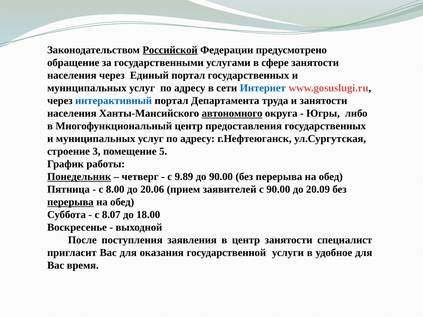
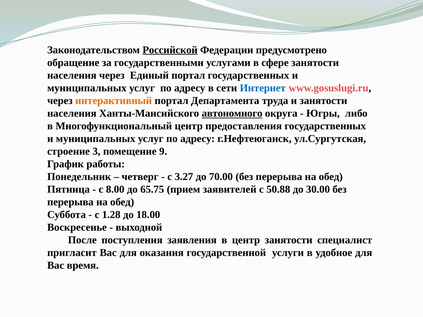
интерактивный colour: blue -> orange
5: 5 -> 9
Понедельник underline: present -> none
9.89: 9.89 -> 3.27
до 90.00: 90.00 -> 70.00
20.06: 20.06 -> 65.75
с 90.00: 90.00 -> 50.88
20.09: 20.09 -> 30.00
перерыва at (70, 202) underline: present -> none
8.07: 8.07 -> 1.28
